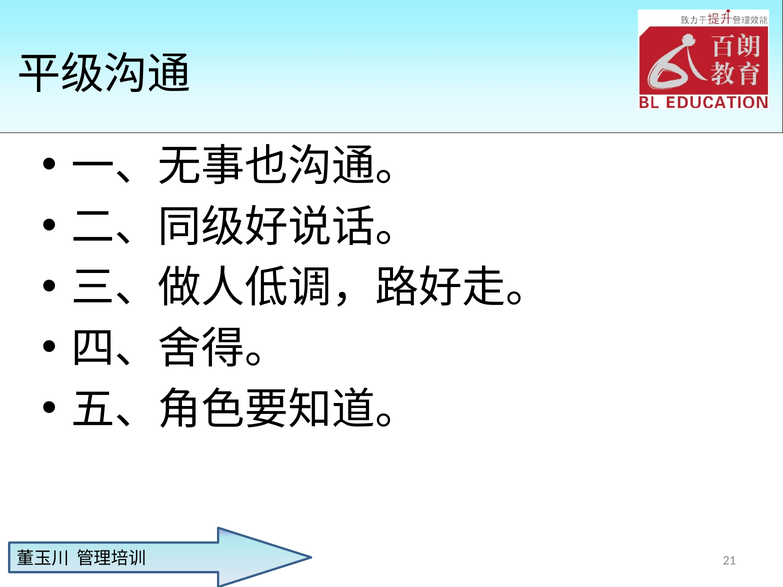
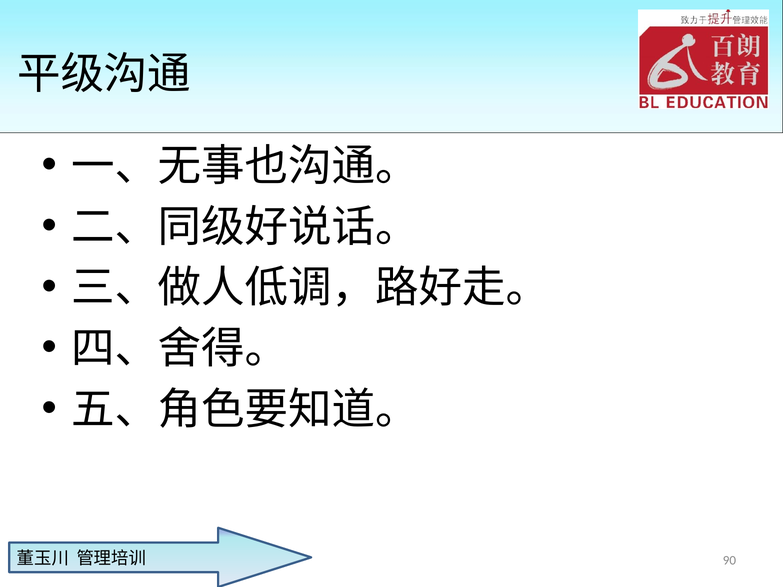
21: 21 -> 90
